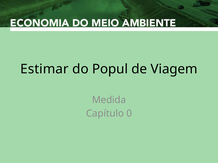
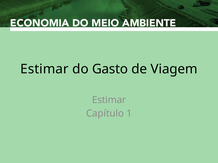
Popul: Popul -> Gasto
Medida at (109, 100): Medida -> Estimar
0: 0 -> 1
